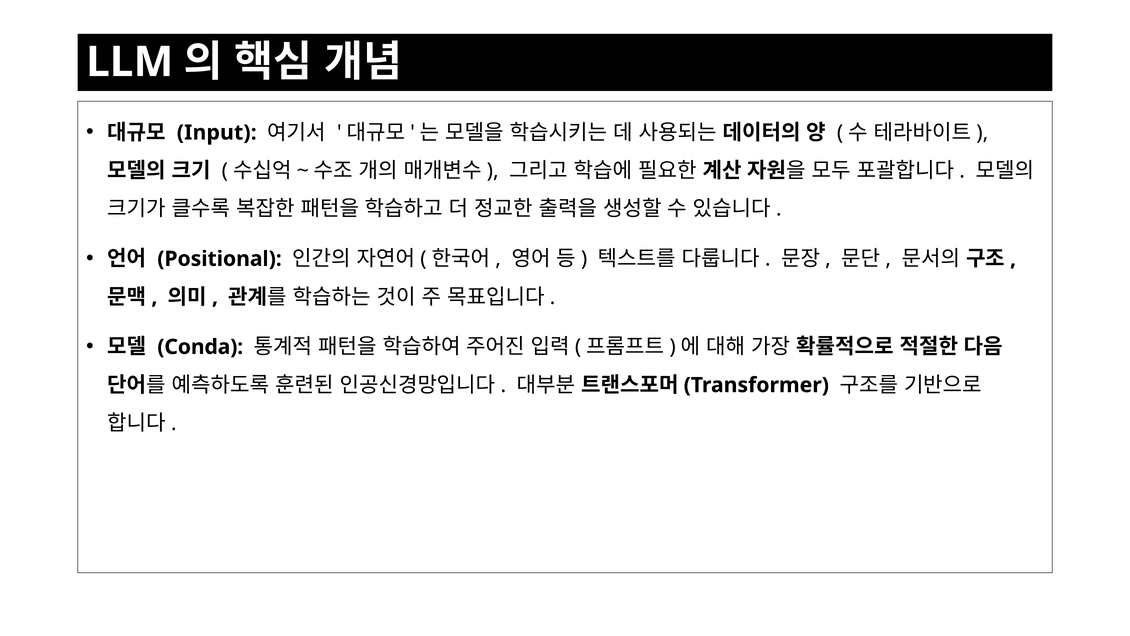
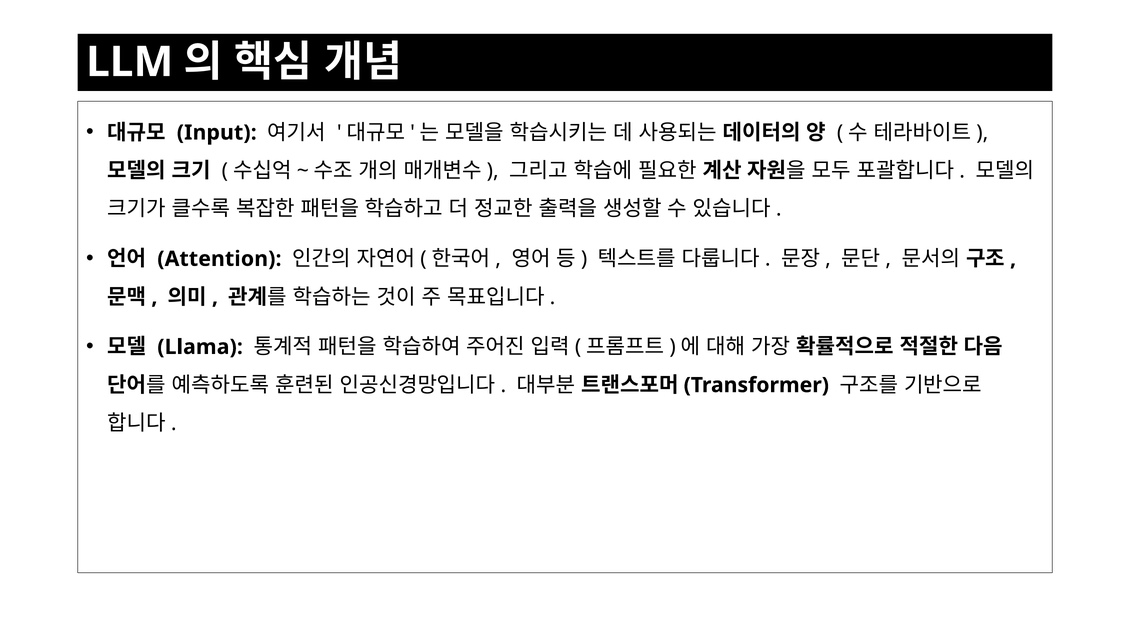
Positional: Positional -> Attention
Conda: Conda -> Llama
